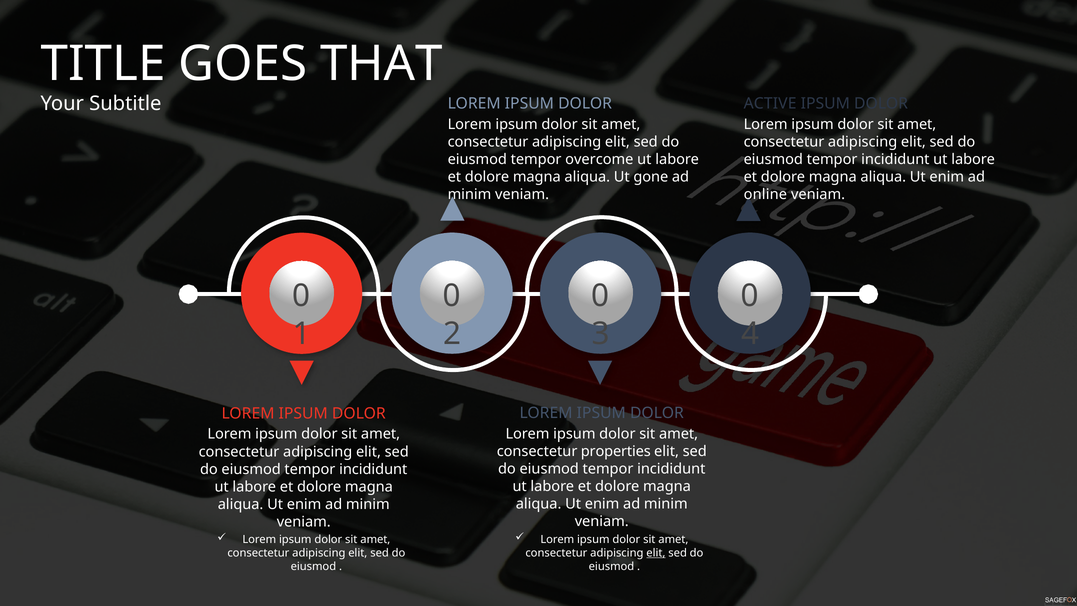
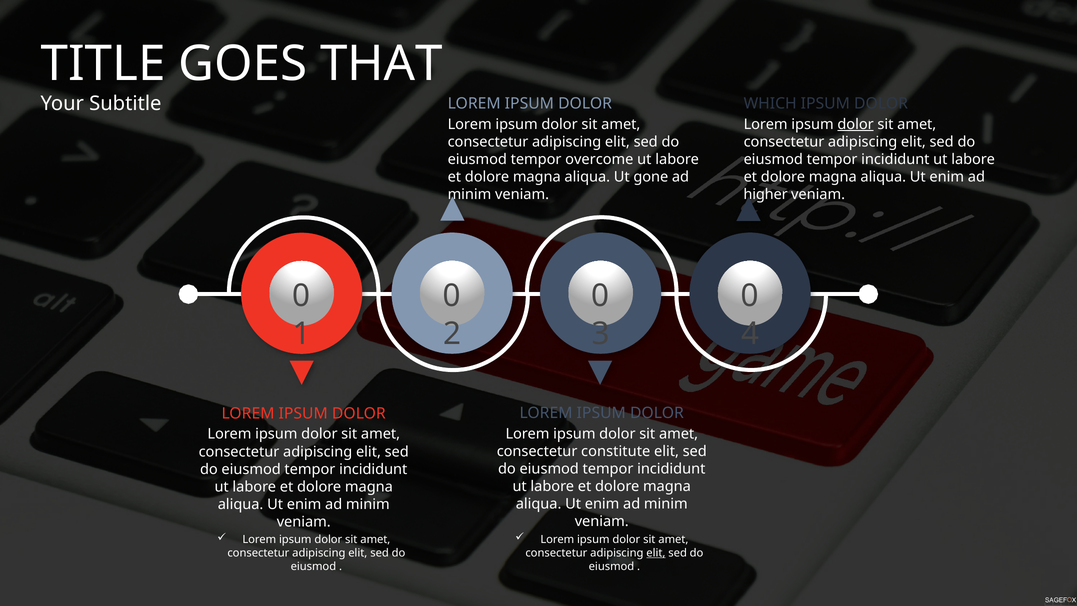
ACTIVE: ACTIVE -> WHICH
dolor at (856, 124) underline: none -> present
online: online -> higher
properties: properties -> constitute
